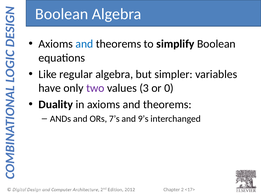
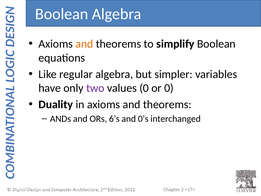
and at (84, 44) colour: blue -> orange
values 3: 3 -> 0
7’s: 7’s -> 6’s
9’s: 9’s -> 0’s
